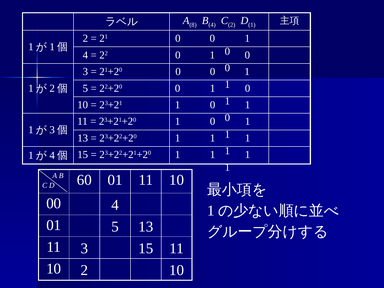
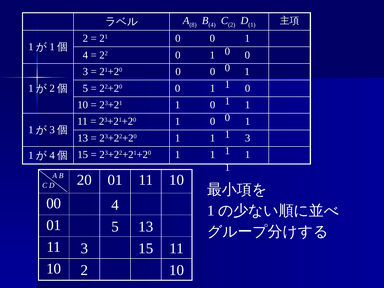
1 at (248, 138): 1 -> 3
60: 60 -> 20
